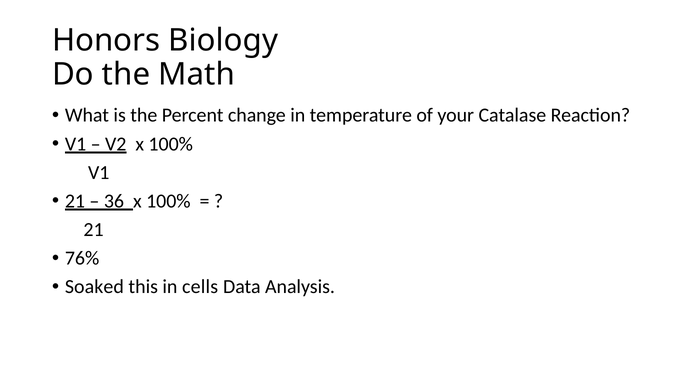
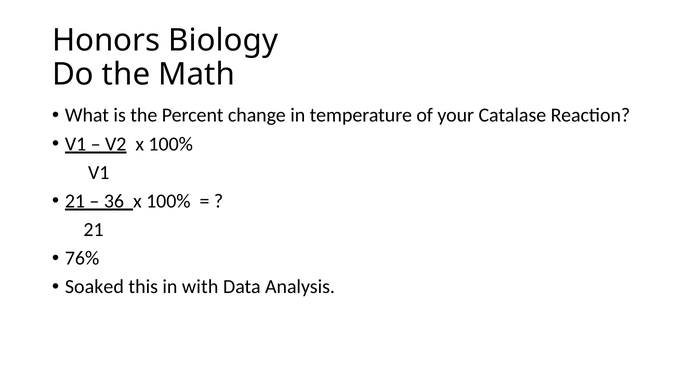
cells: cells -> with
